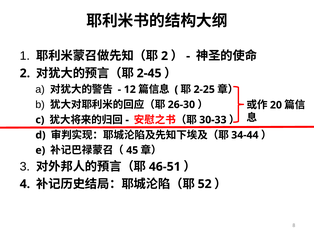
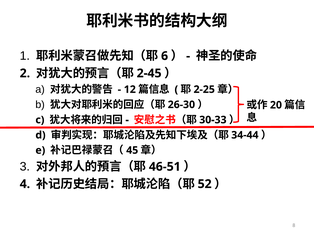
2 at (165, 56): 2 -> 6
